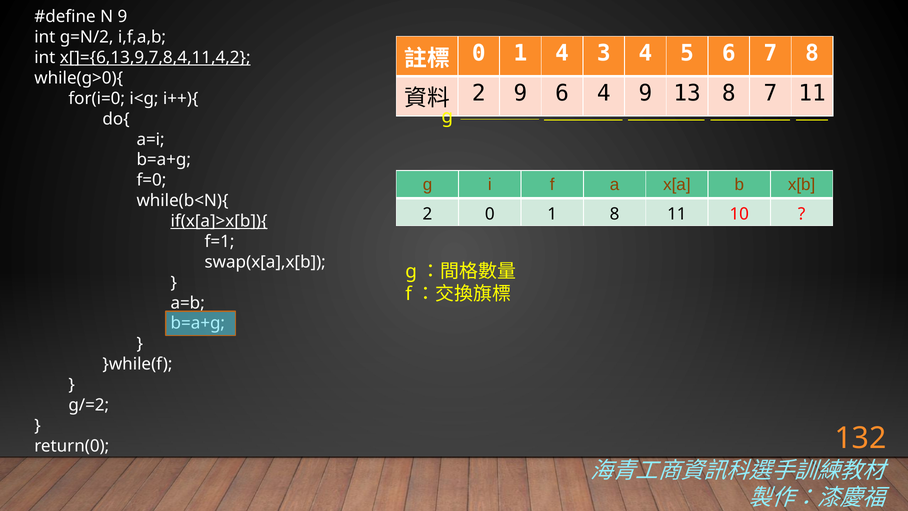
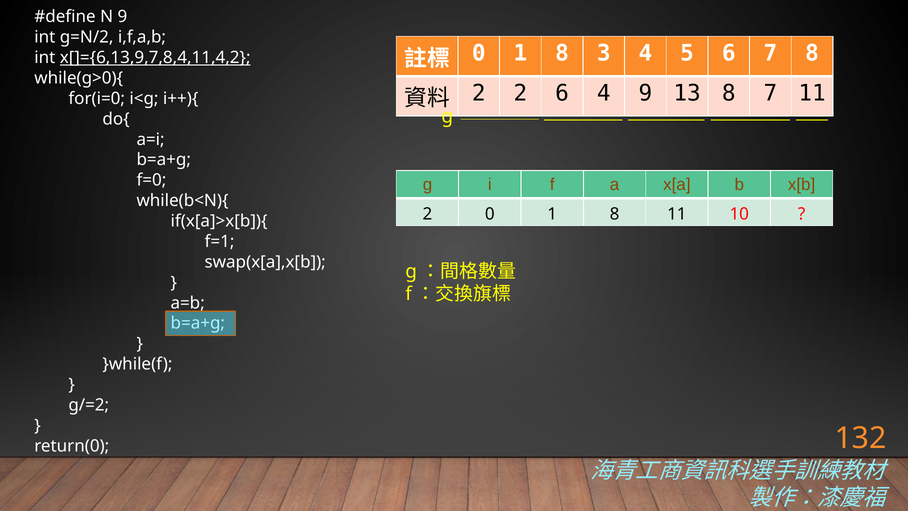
4 at (562, 53): 4 -> 8
2 9: 9 -> 2
if(x[a]>x[b]){ underline: present -> none
